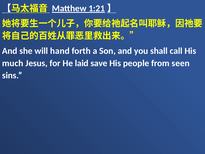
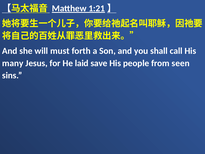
hand: hand -> must
much: much -> many
